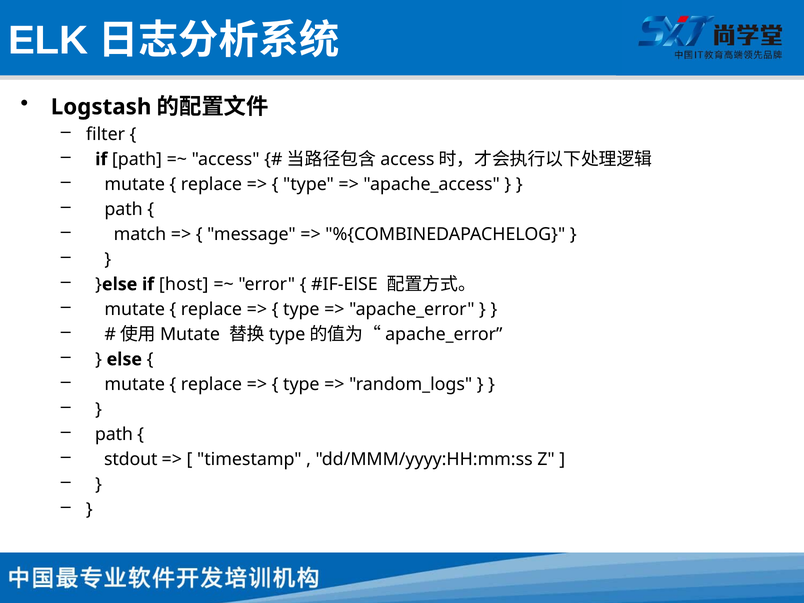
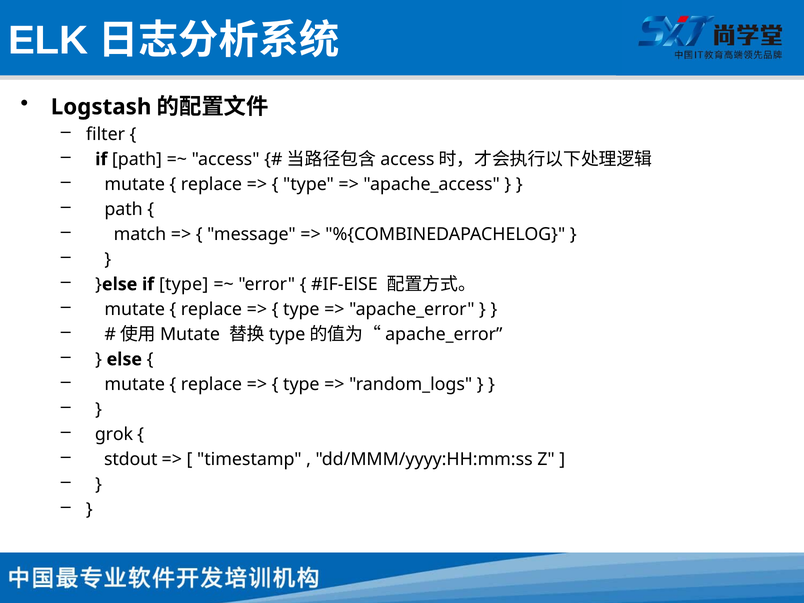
if host: host -> type
path at (114, 434): path -> grok
